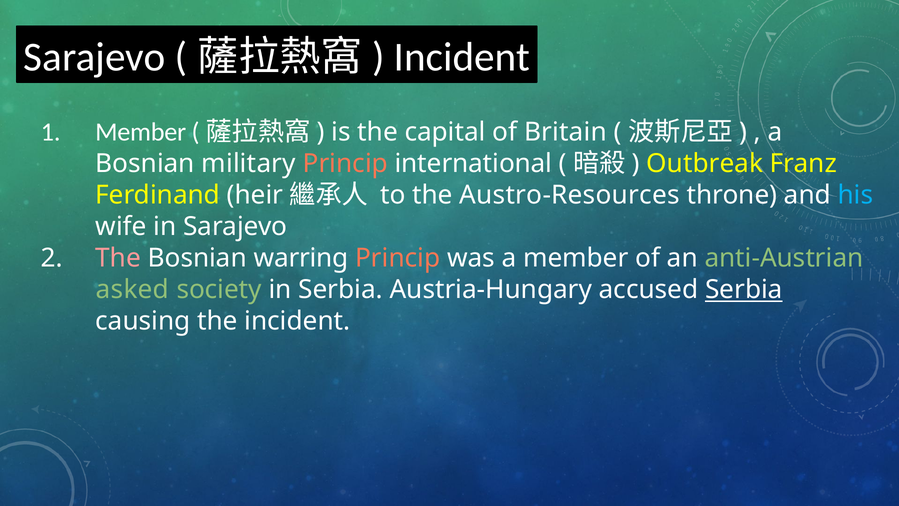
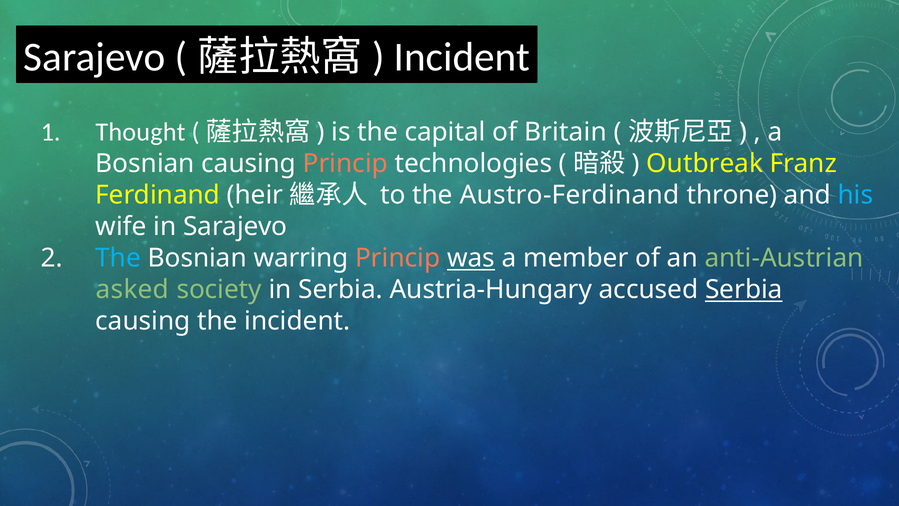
Member at (141, 132): Member -> Thought
Bosnian military: military -> causing
international: international -> technologies
Austro-Resources: Austro-Resources -> Austro-Ferdinand
The at (118, 258) colour: pink -> light blue
was underline: none -> present
